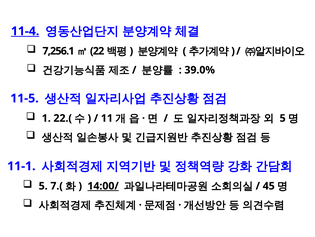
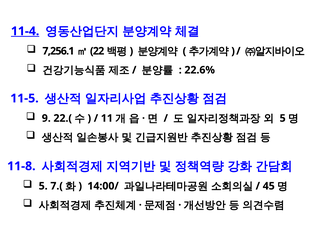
39.0%: 39.0% -> 22.6%
1: 1 -> 9
11-1: 11-1 -> 11-8
14:00/ underline: present -> none
